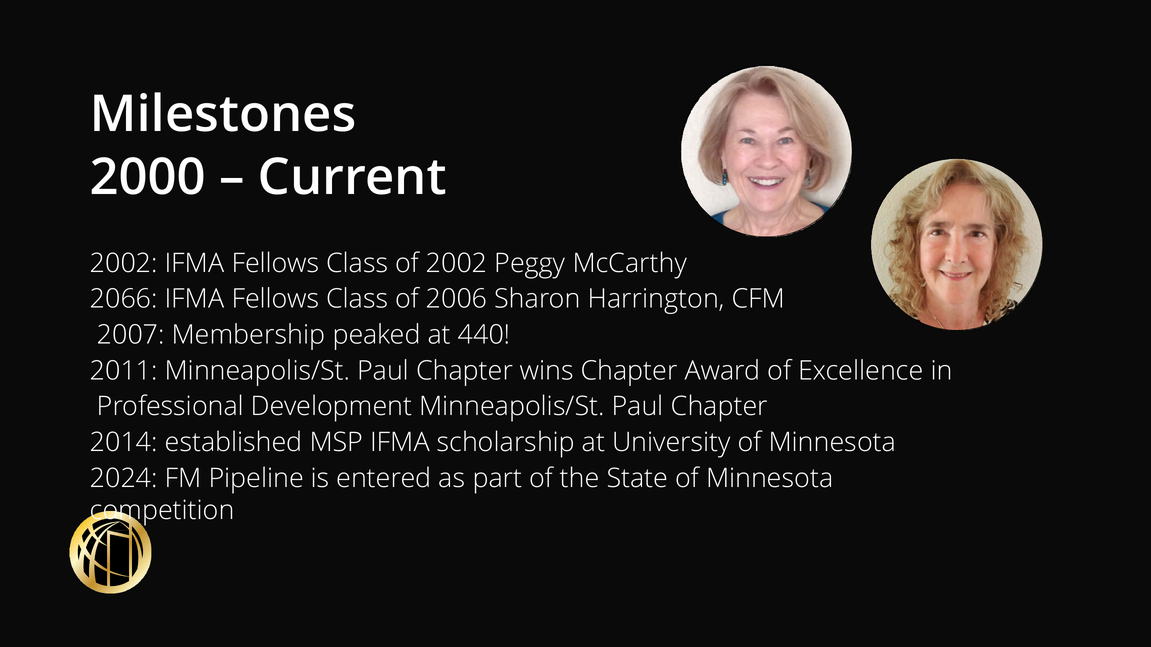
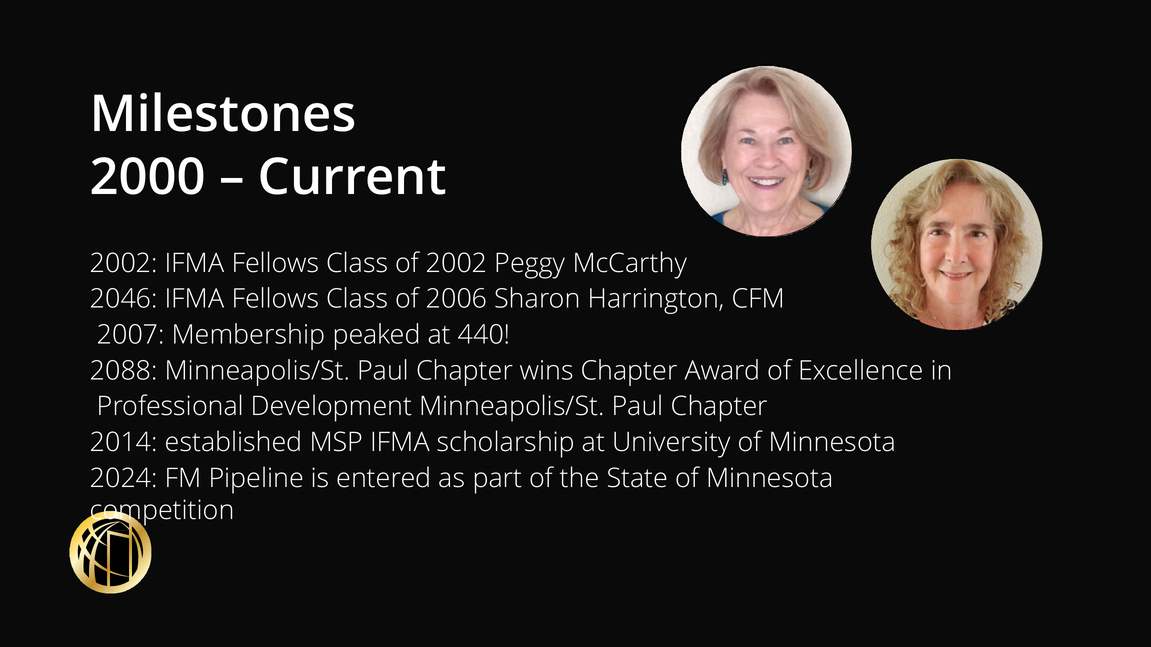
2066: 2066 -> 2046
2011: 2011 -> 2088
